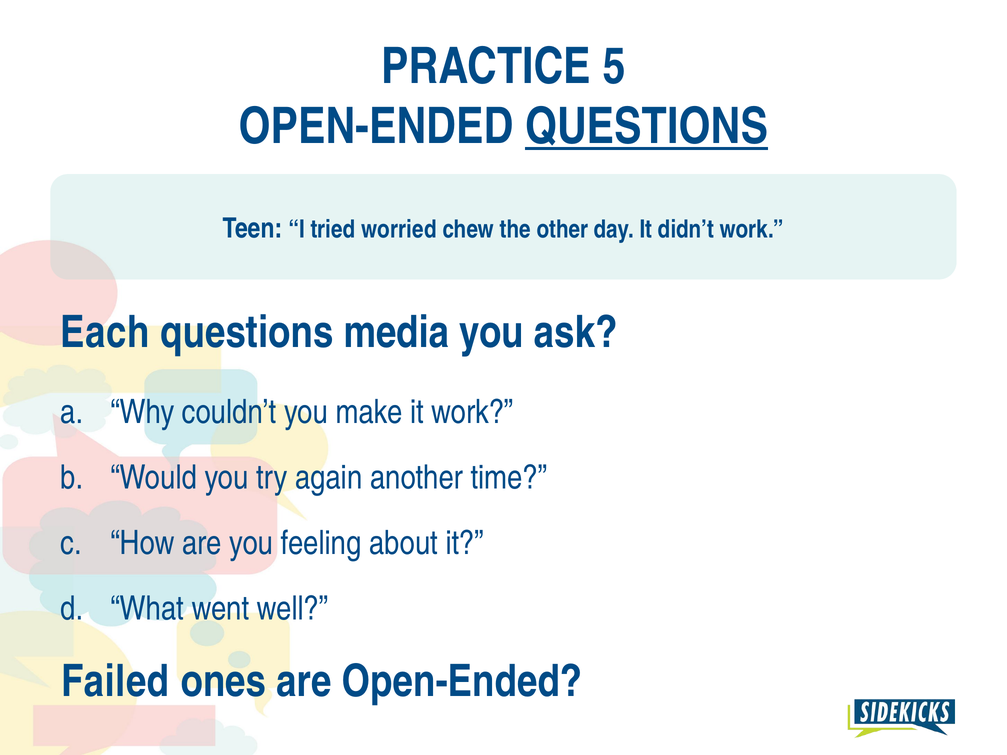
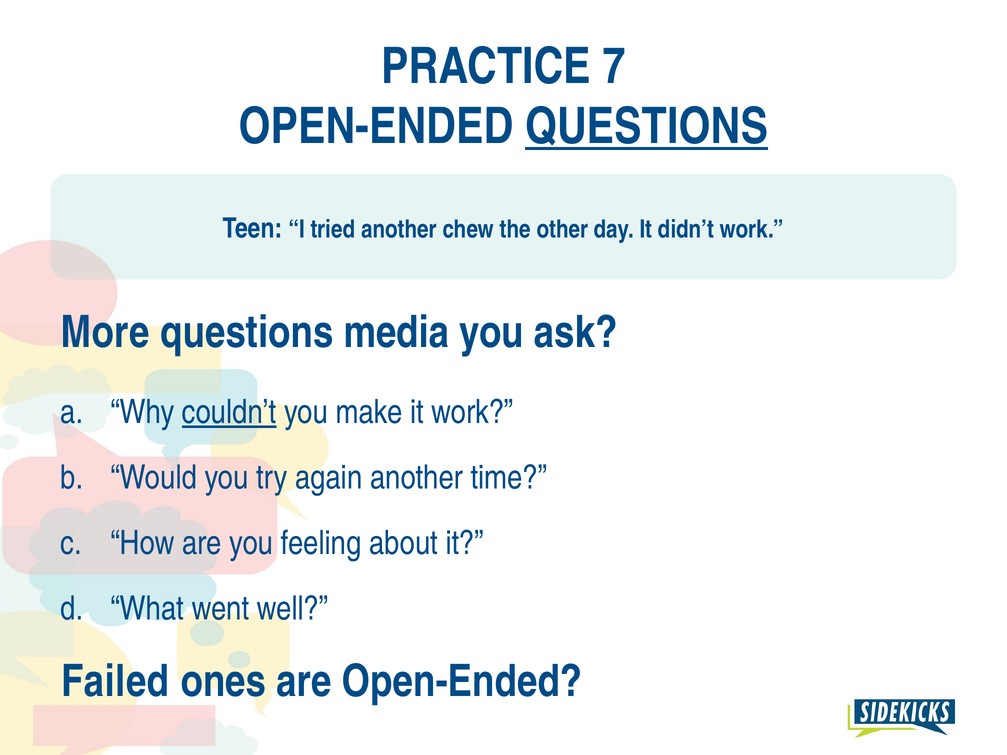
5: 5 -> 7
tried worried: worried -> another
Each: Each -> More
couldn’t underline: none -> present
